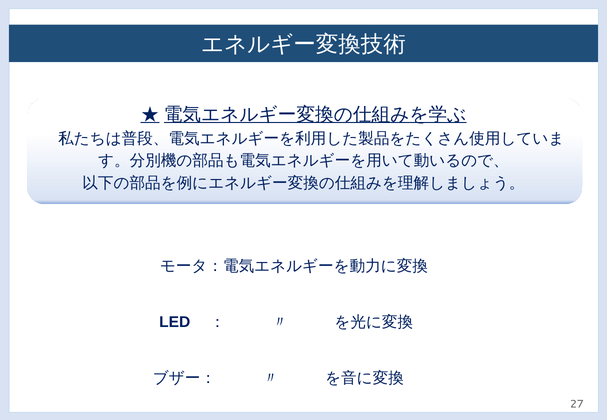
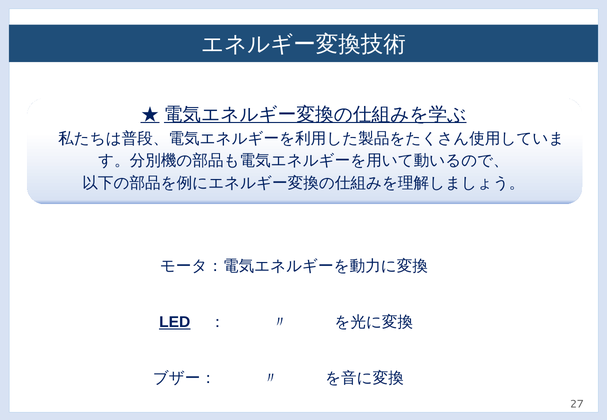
LED underline: none -> present
